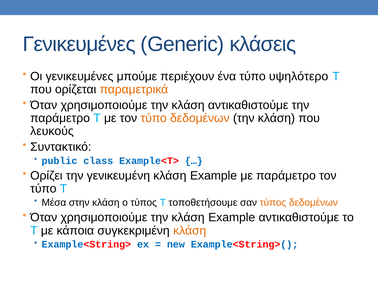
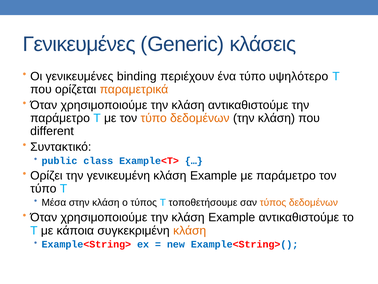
μπούμε: μπούμε -> binding
λευκούς: λευκούς -> different
